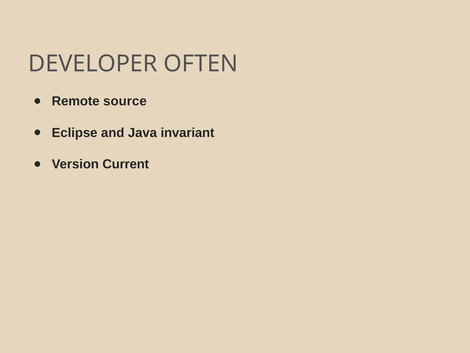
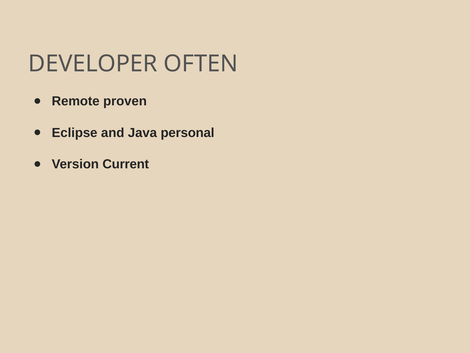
source: source -> proven
invariant: invariant -> personal
